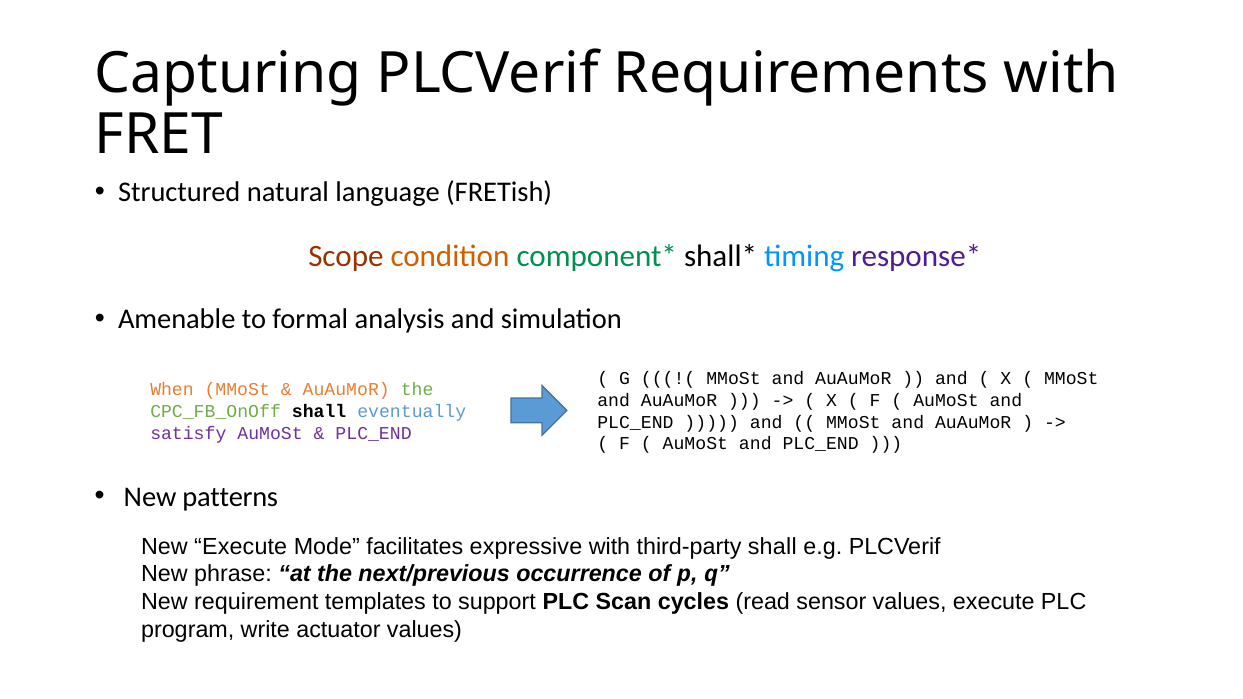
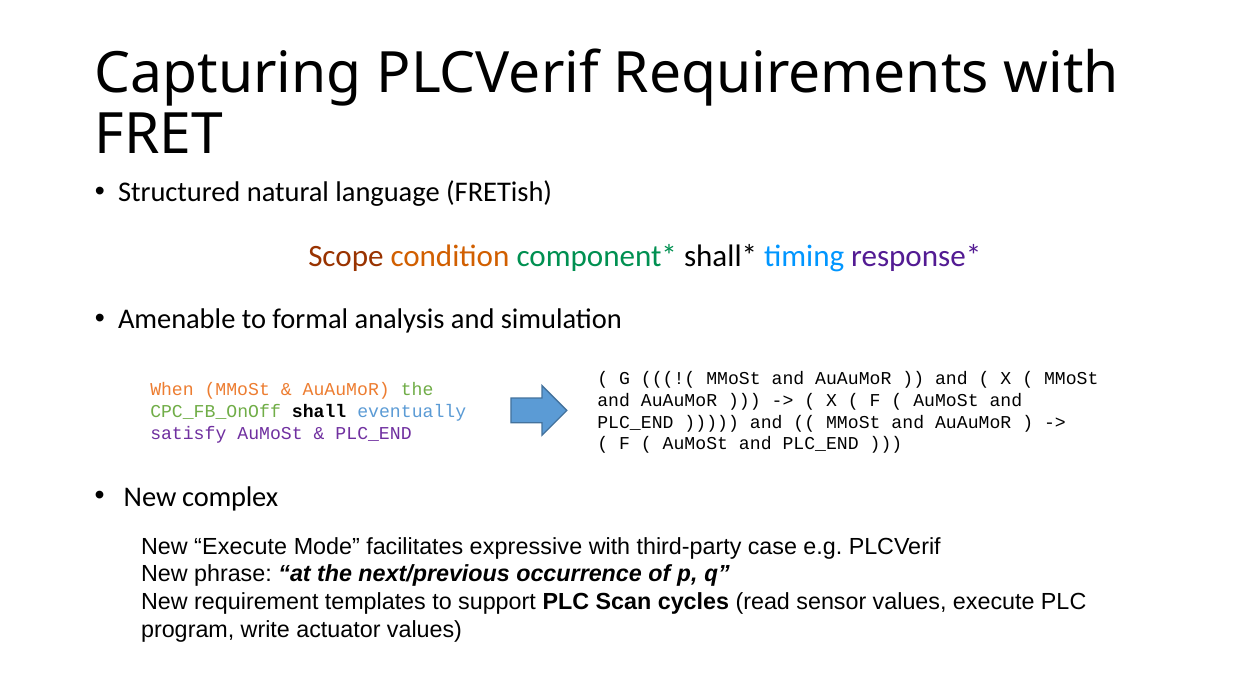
patterns: patterns -> complex
third-party shall: shall -> case
